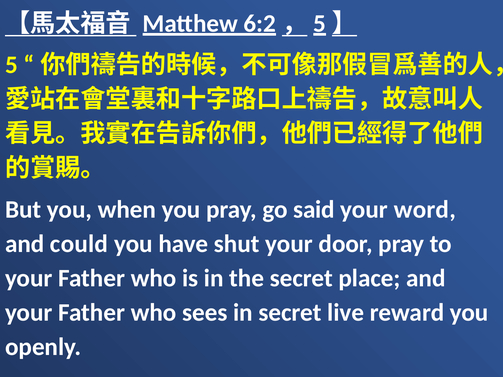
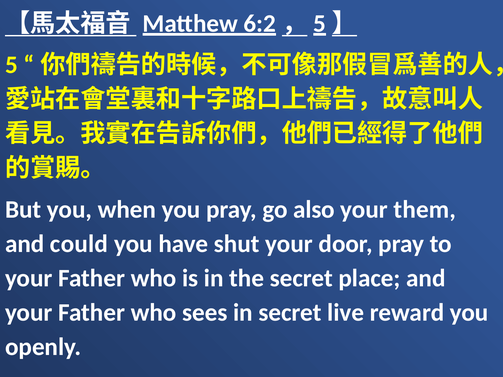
said: said -> also
word: word -> them
